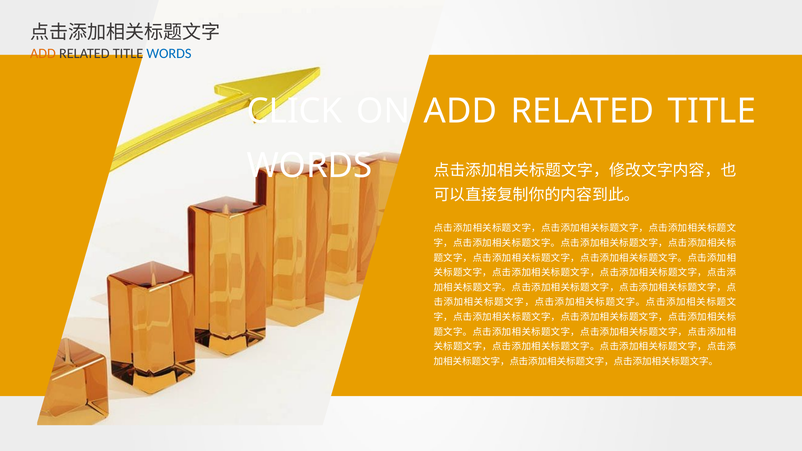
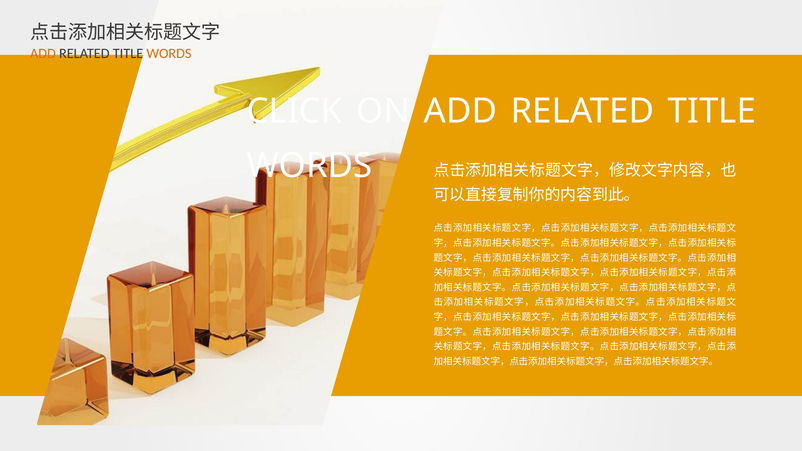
WORDS at (169, 53) colour: blue -> orange
